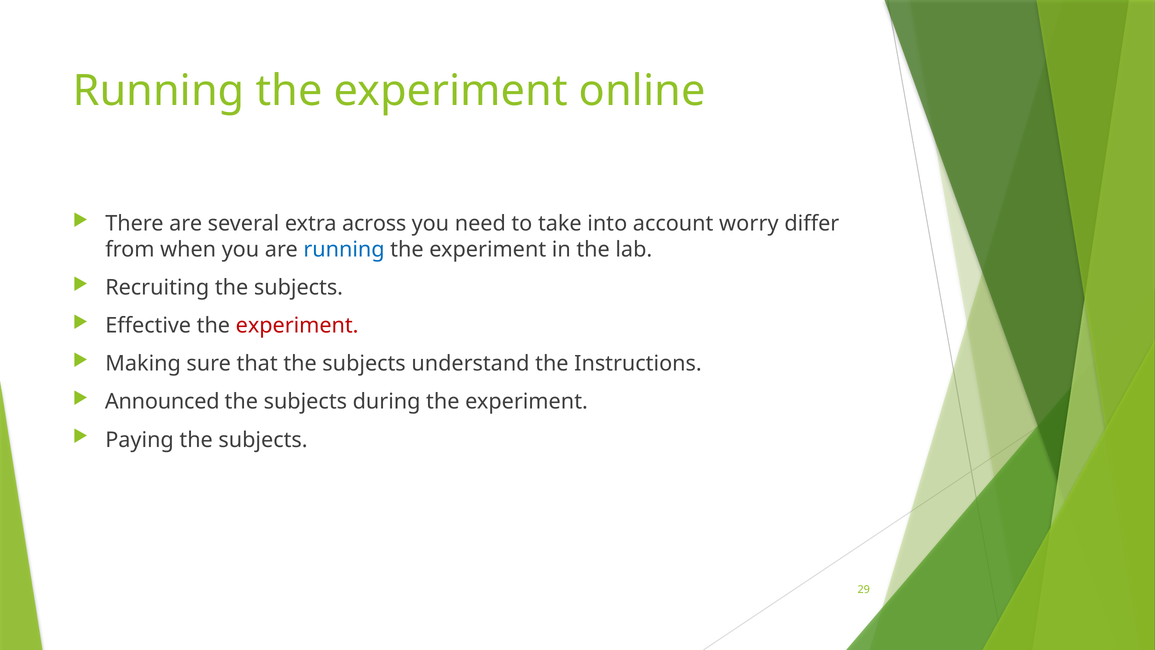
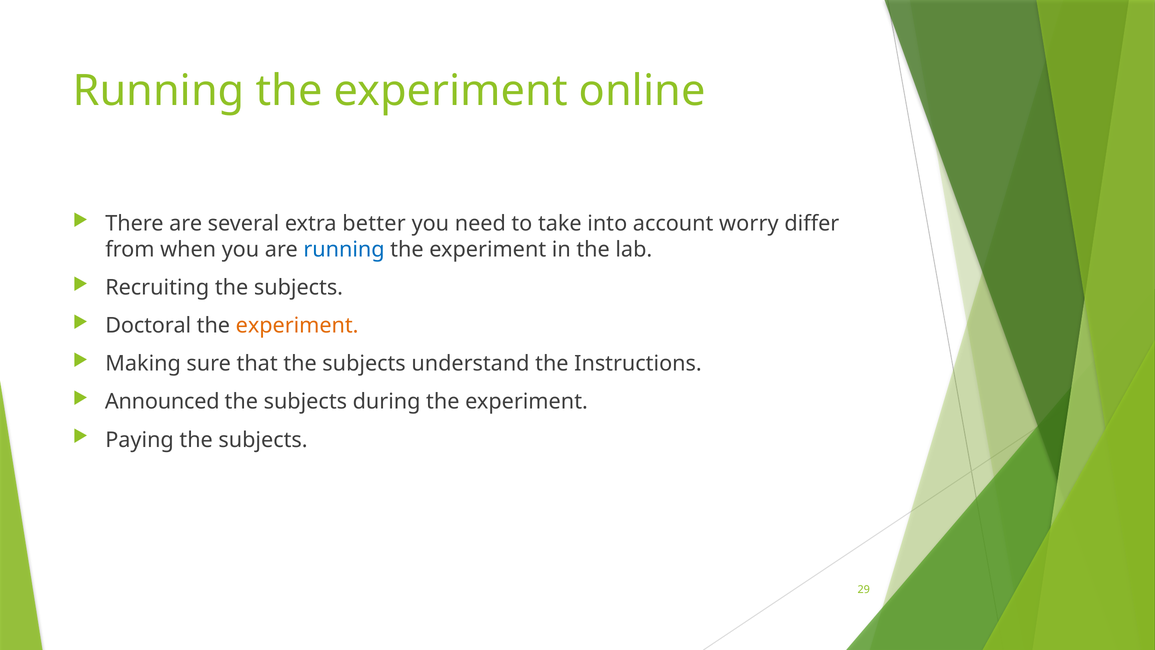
across: across -> better
Effective: Effective -> Doctoral
experiment at (297, 326) colour: red -> orange
